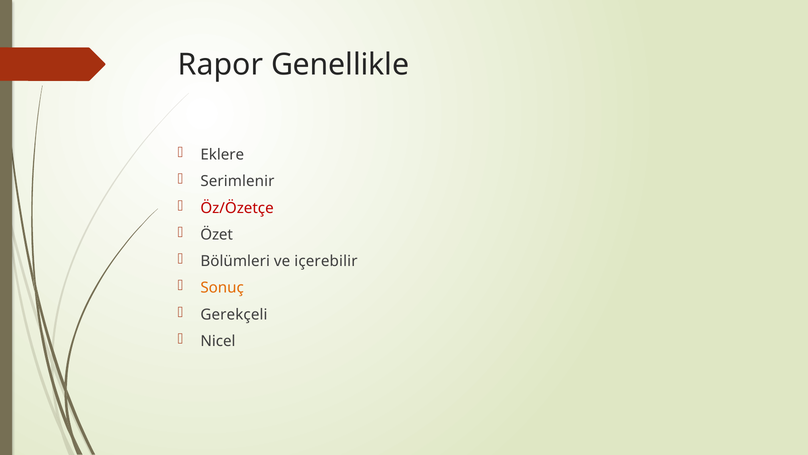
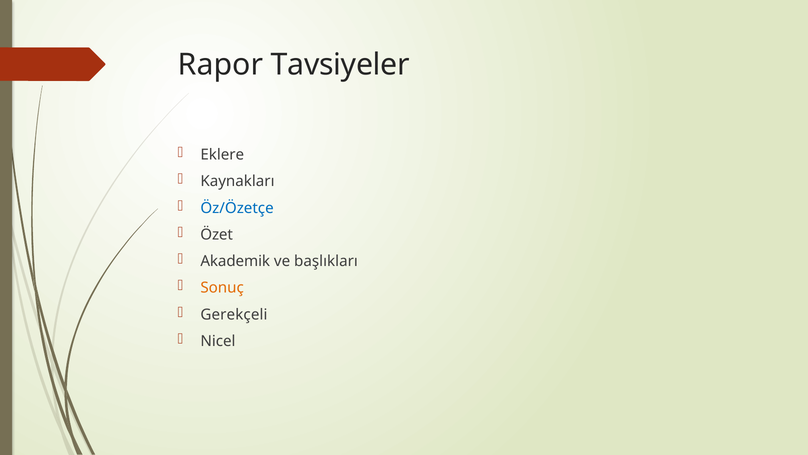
Genellikle: Genellikle -> Tavsiyeler
Serimlenir: Serimlenir -> Kaynakları
Öz/Özetçe colour: red -> blue
Bölümleri: Bölümleri -> Akademik
içerebilir: içerebilir -> başlıkları
